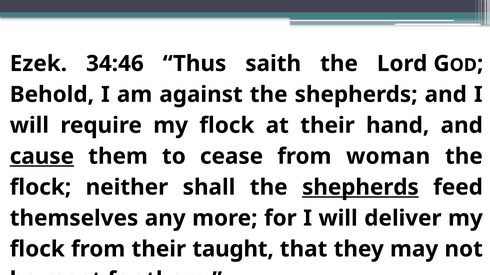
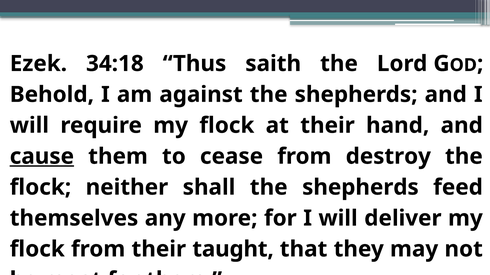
34:46: 34:46 -> 34:18
woman: woman -> destroy
shepherds at (360, 188) underline: present -> none
